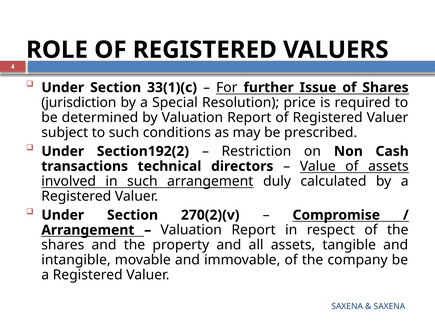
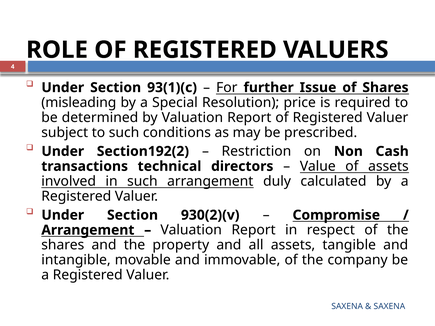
33(1)(c: 33(1)(c -> 93(1)(c
jurisdiction: jurisdiction -> misleading
270(2)(v: 270(2)(v -> 930(2)(v
